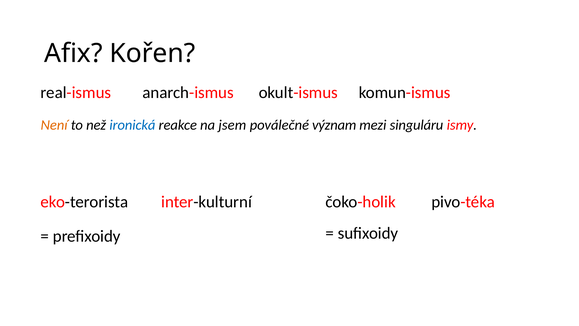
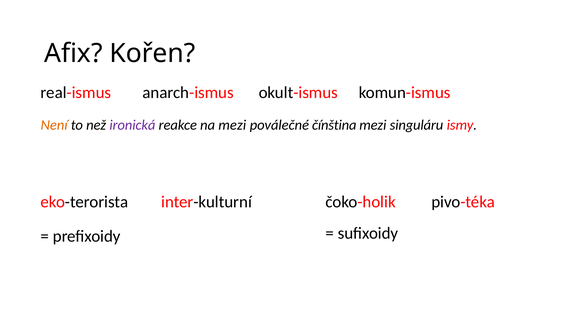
ironická colour: blue -> purple
na jsem: jsem -> mezi
význam: význam -> čínština
